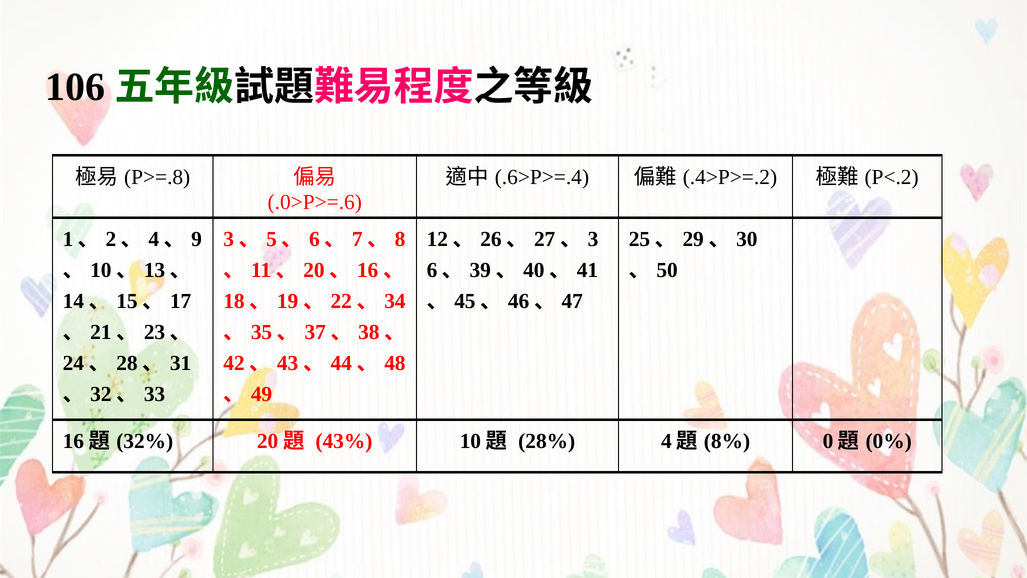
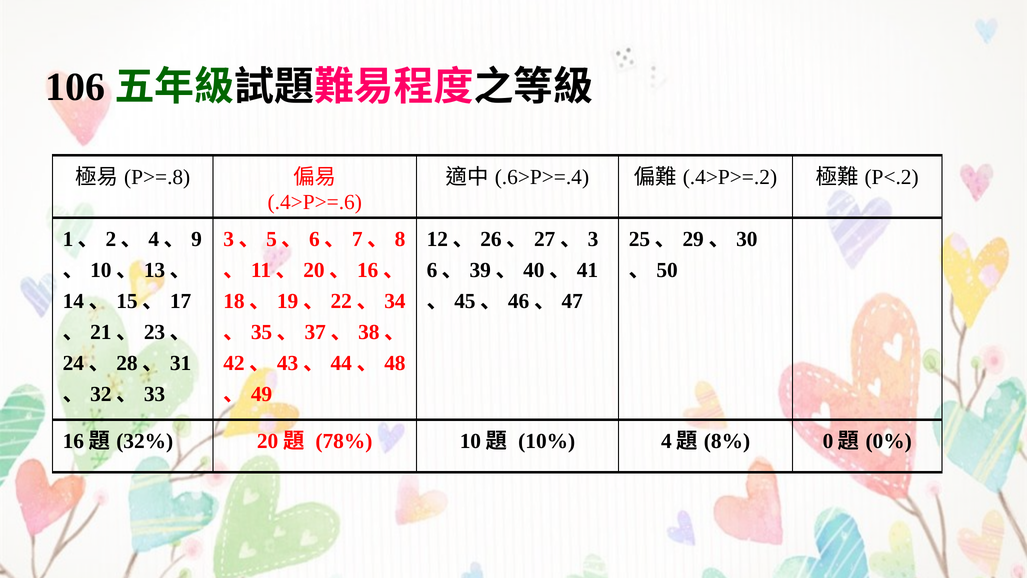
.0>P>=.6: .0>P>=.6 -> .4>P>=.6
43%: 43% -> 78%
28%: 28% -> 10%
